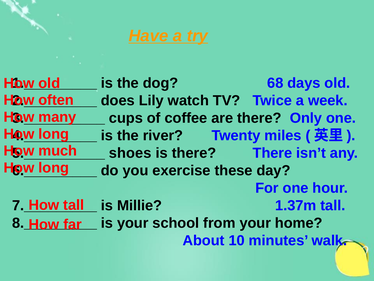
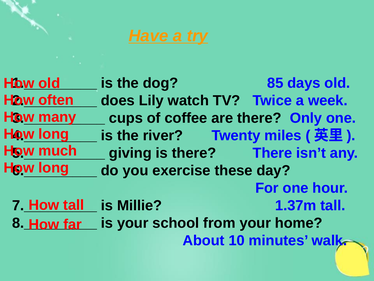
68: 68 -> 85
shoes: shoes -> giving
